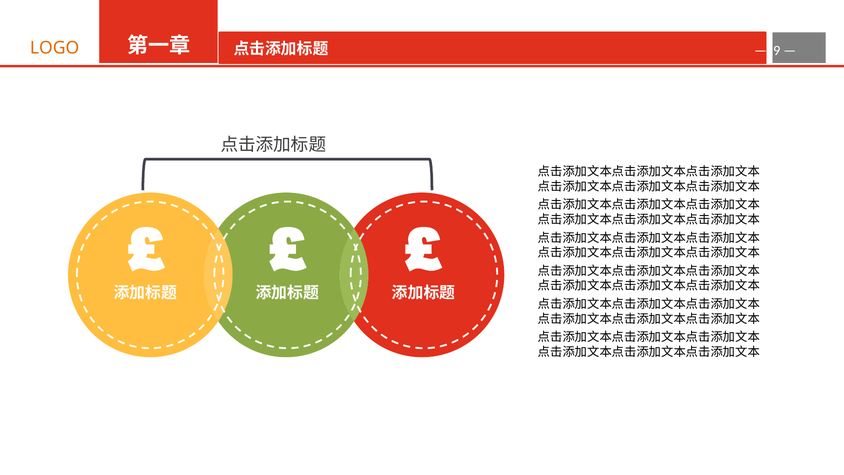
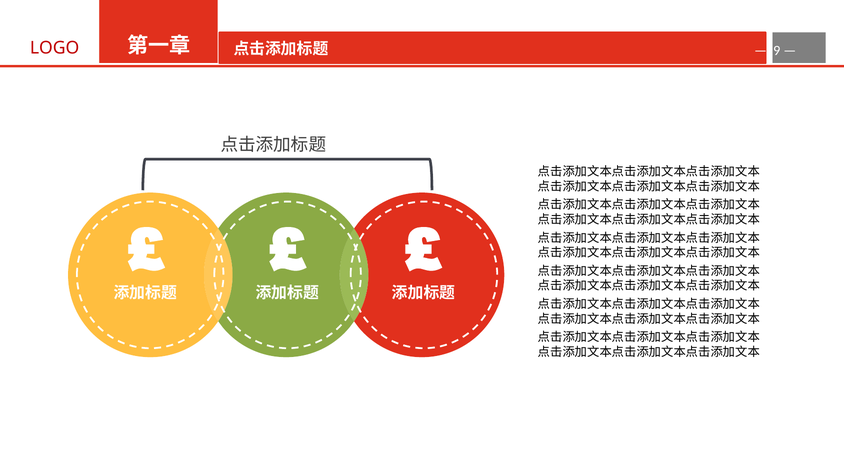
LOGO colour: orange -> red
